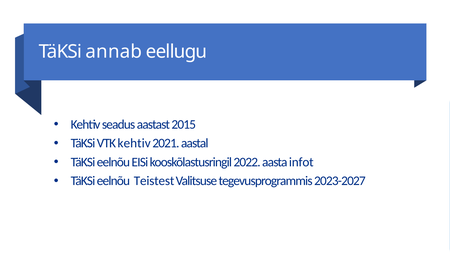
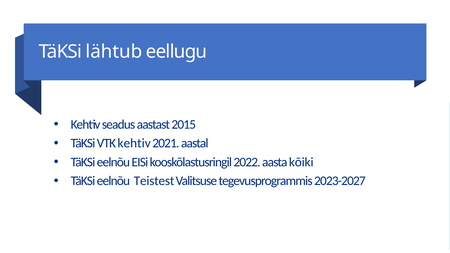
annab: annab -> lähtub
infot: infot -> kõiki
